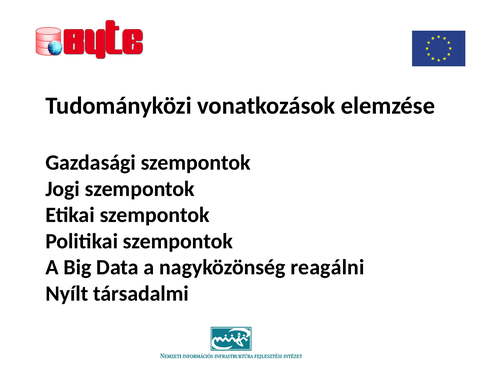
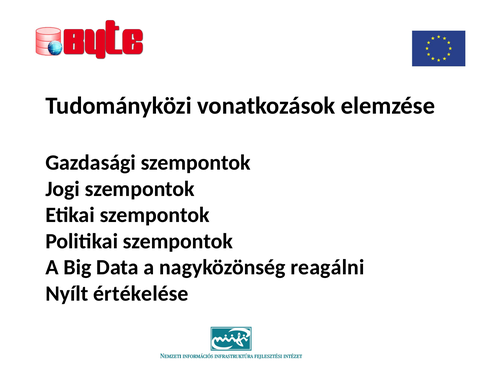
társadalmi: társadalmi -> értékelése
